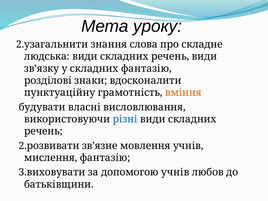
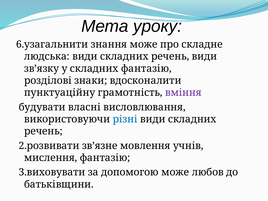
2.узагальнити: 2.узагальнити -> 6.узагальнити
знання слова: слова -> може
вміння colour: orange -> purple
допомогою учнів: учнів -> може
